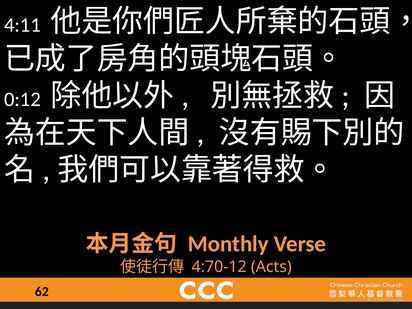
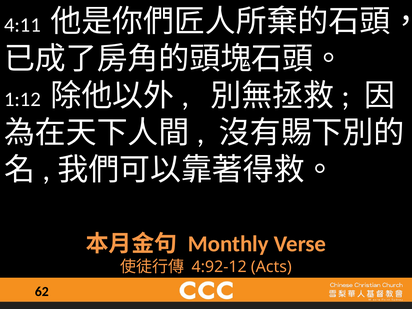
0:12: 0:12 -> 1:12
4:70-12: 4:70-12 -> 4:92-12
